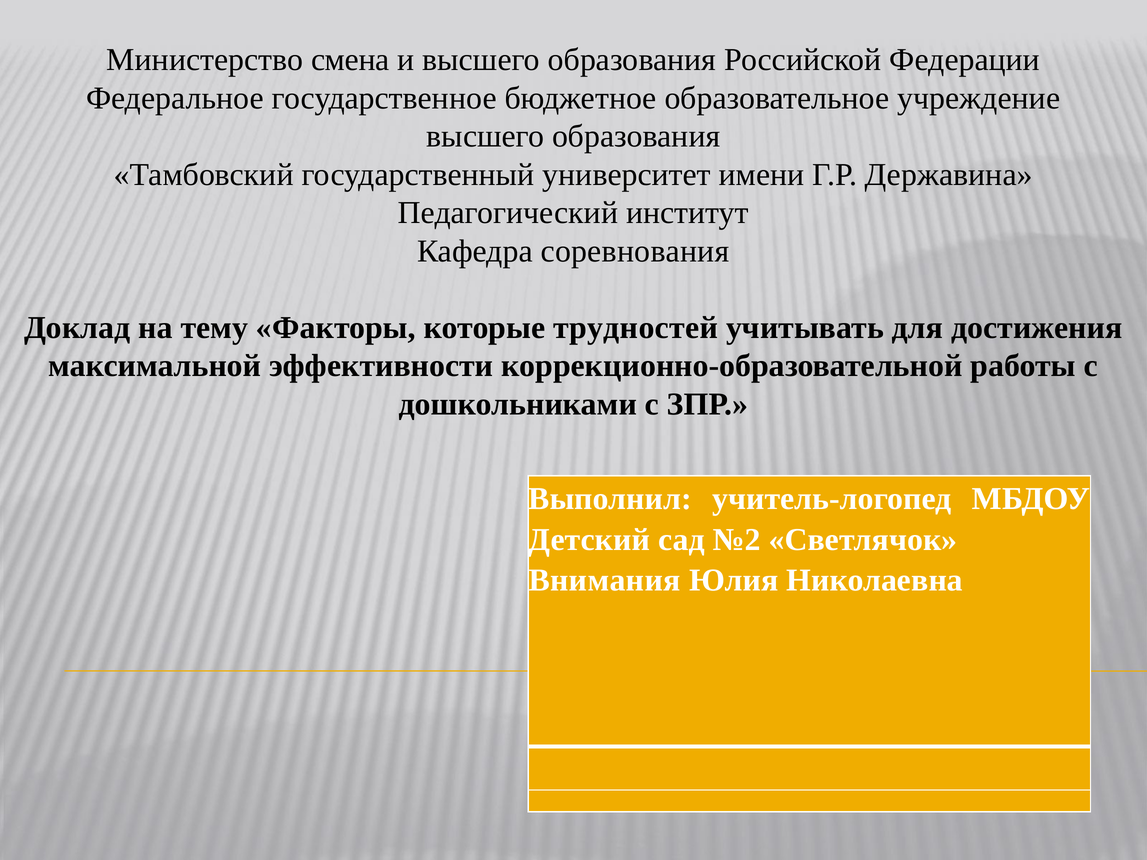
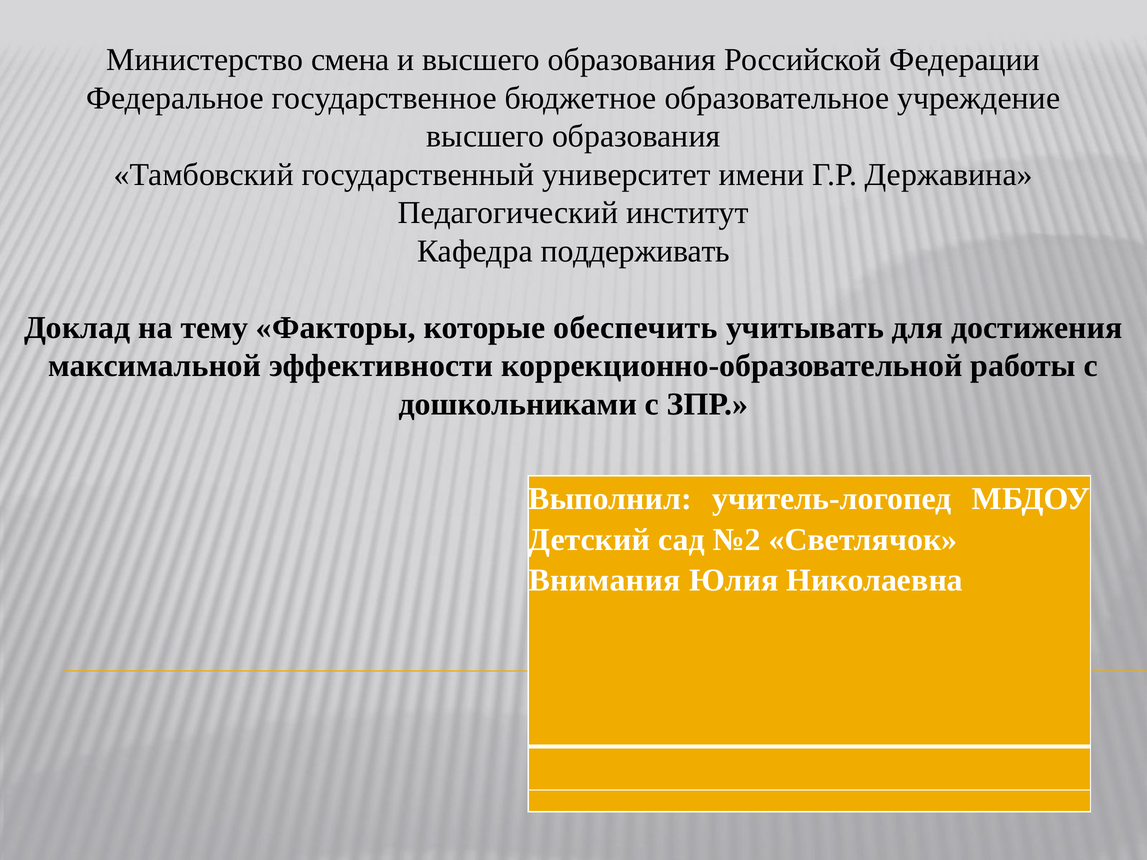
соревнования: соревнования -> поддерживать
трудностей: трудностей -> обеспечить
